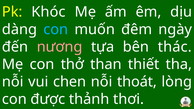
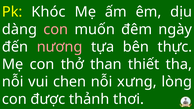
con at (56, 29) colour: light blue -> pink
thác: thác -> thực
thoát: thoát -> xưng
